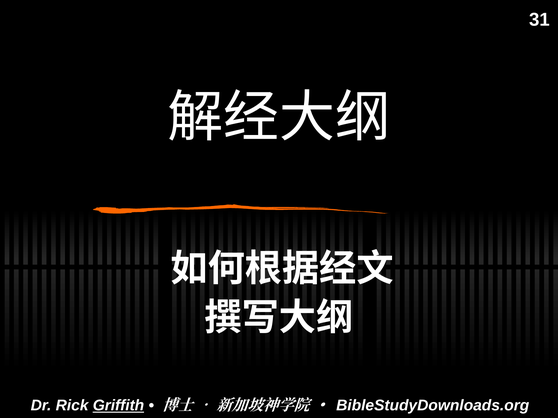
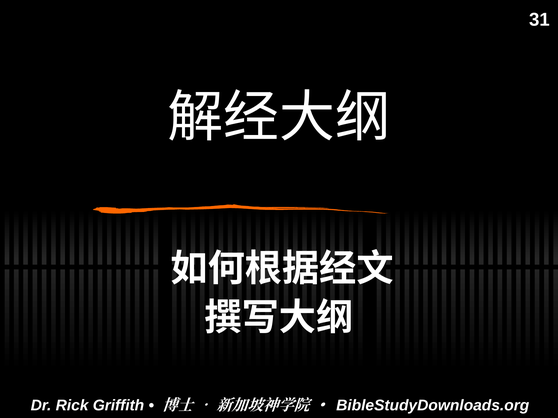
Griffith underline: present -> none
